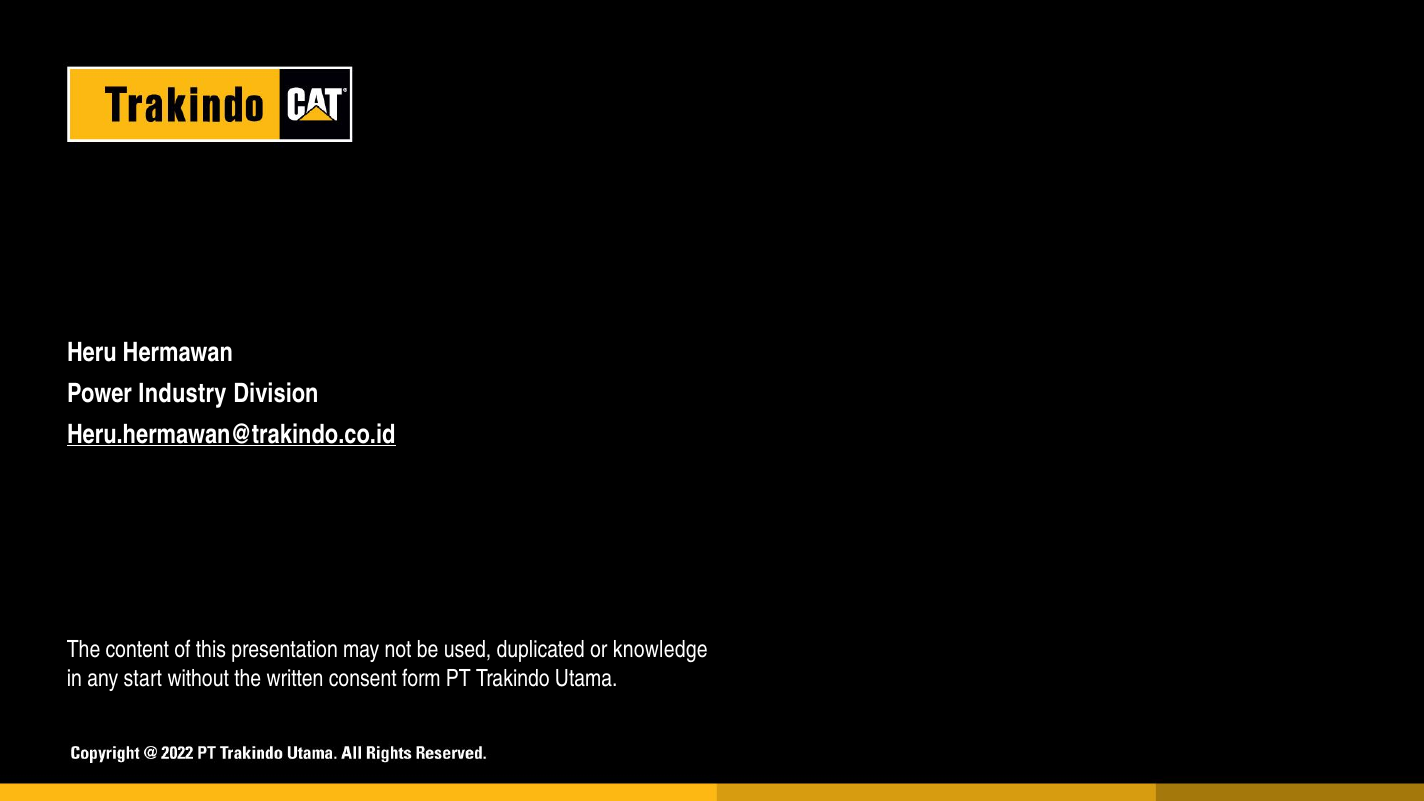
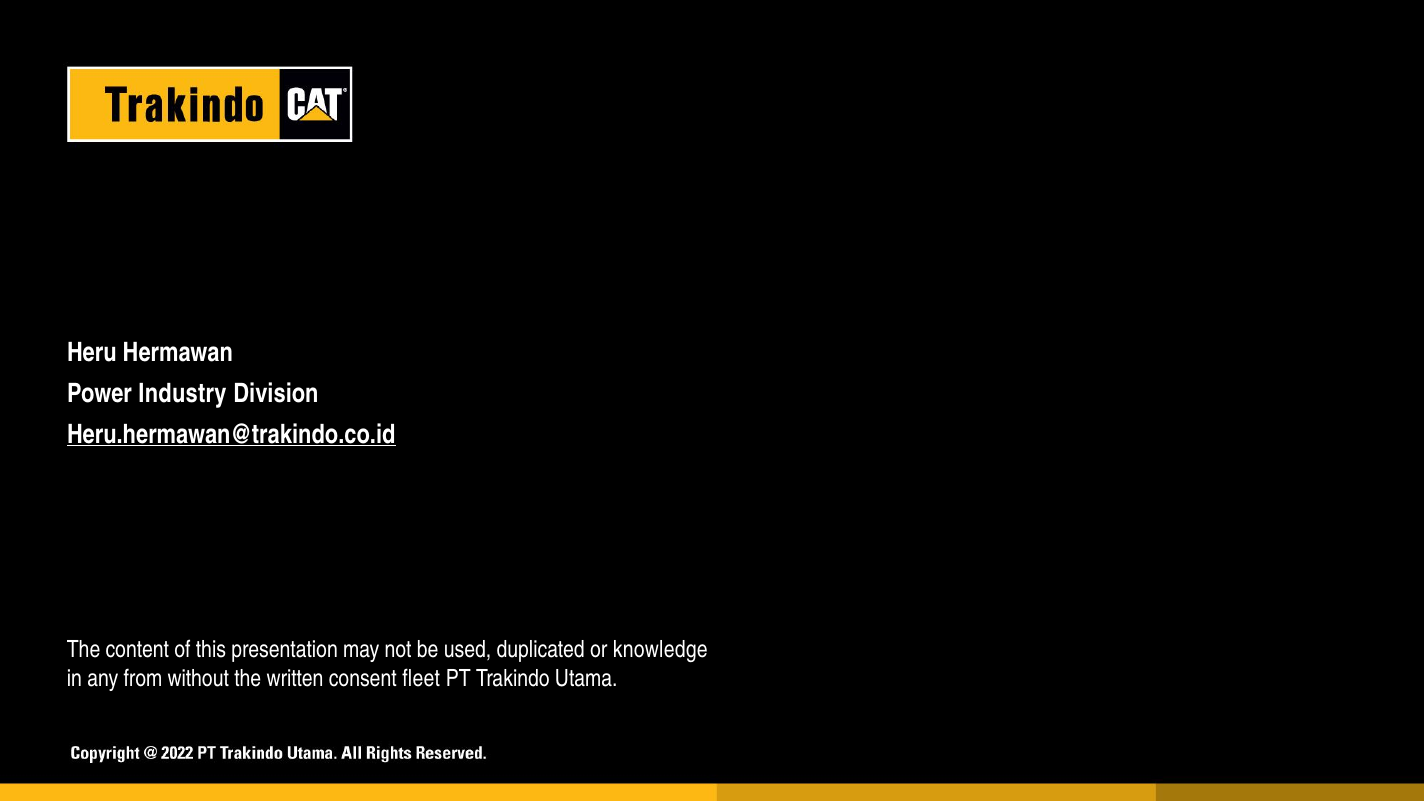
any start: start -> from
consent form: form -> fleet
